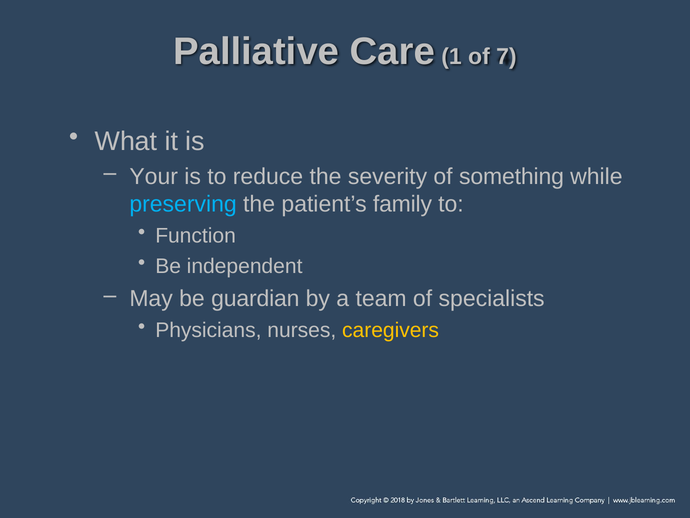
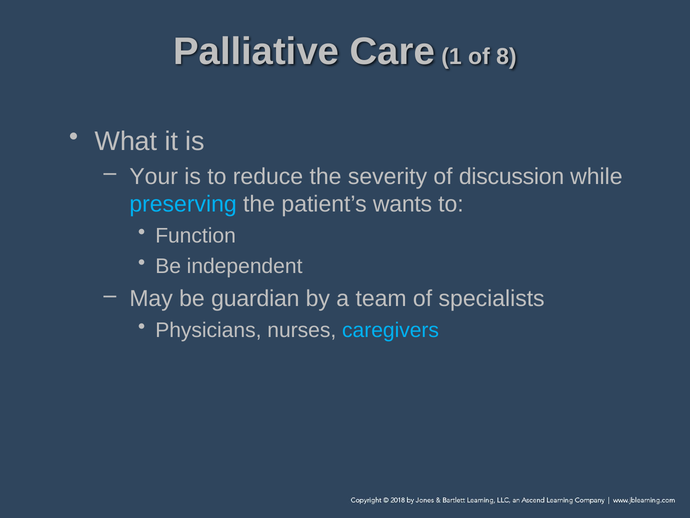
7: 7 -> 8
something: something -> discussion
family: family -> wants
caregivers colour: yellow -> light blue
